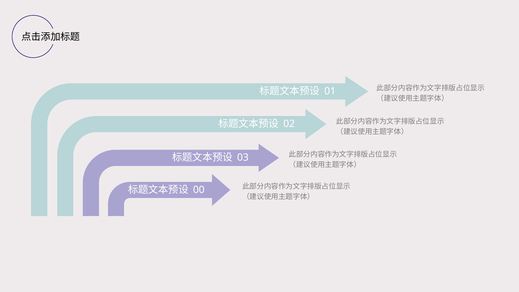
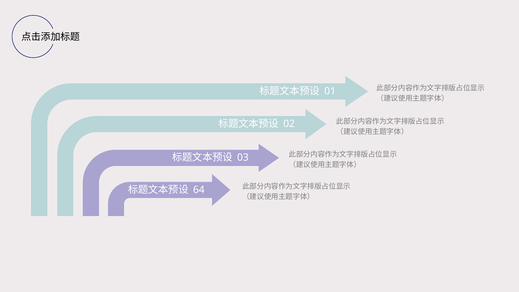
00: 00 -> 64
